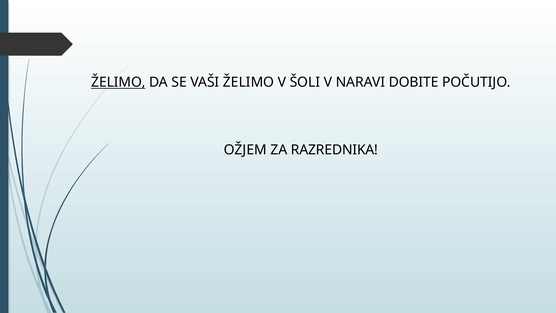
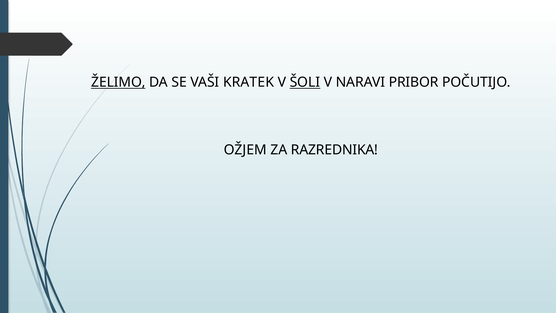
VAŠI ŽELIMO: ŽELIMO -> KRATEK
ŠOLI underline: none -> present
DOBITE: DOBITE -> PRIBOR
